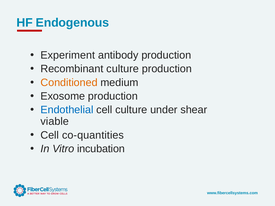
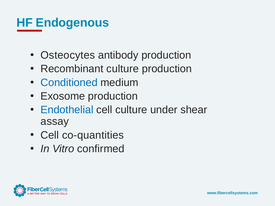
Experiment: Experiment -> Osteocytes
Conditioned colour: orange -> blue
viable: viable -> assay
incubation: incubation -> confirmed
